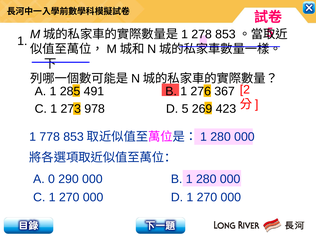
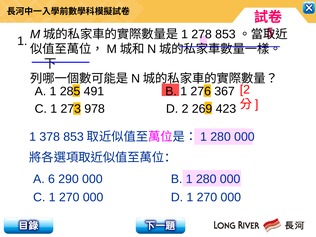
D 5: 5 -> 2
778: 778 -> 378
0: 0 -> 6
